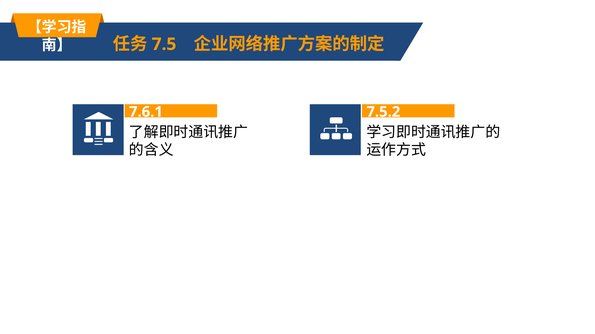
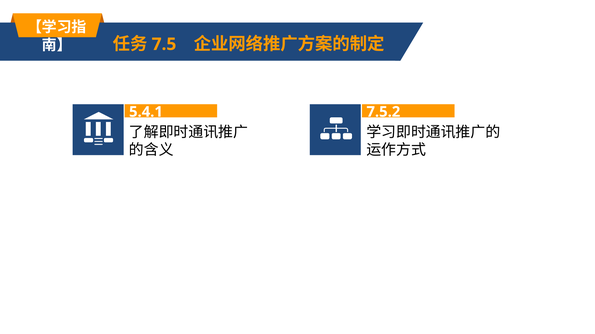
7.6.1: 7.6.1 -> 5.4.1
